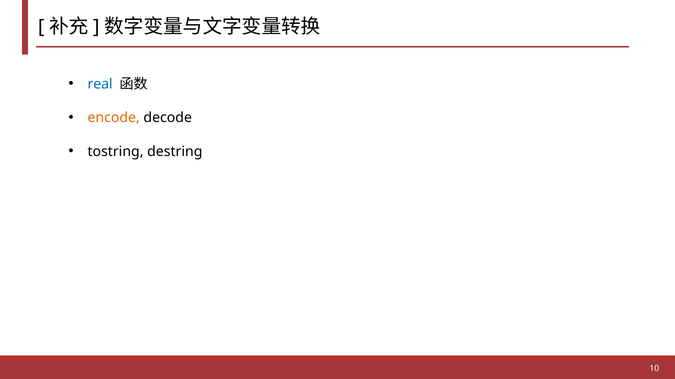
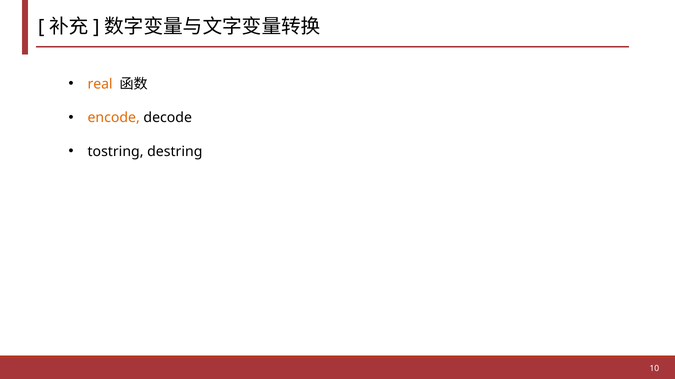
real colour: blue -> orange
